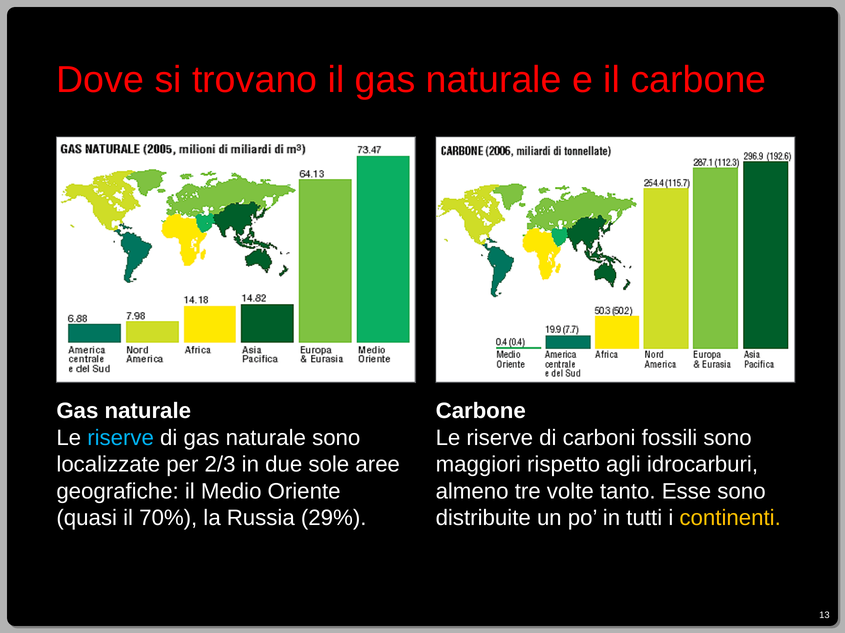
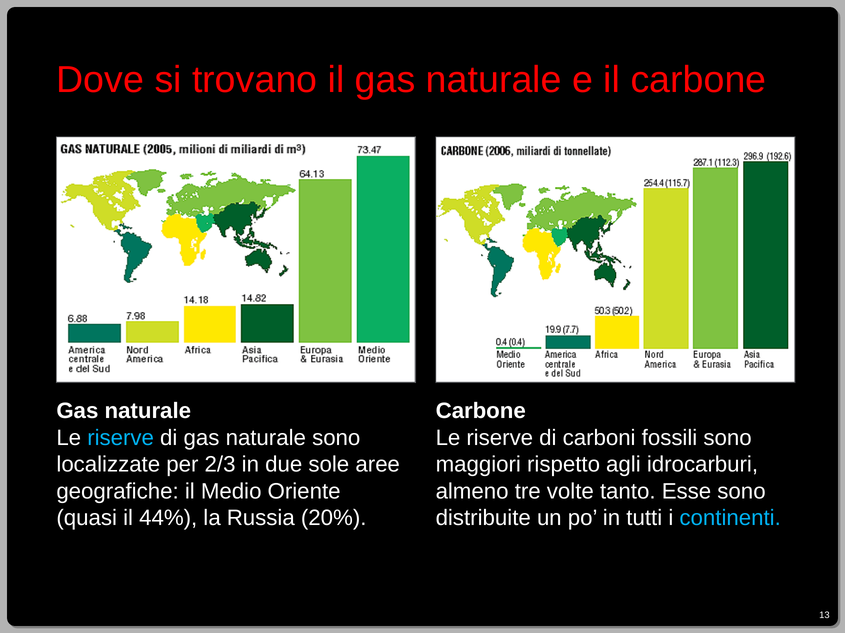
70%: 70% -> 44%
29%: 29% -> 20%
continenti colour: yellow -> light blue
